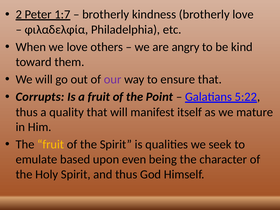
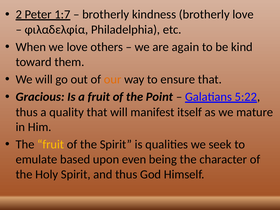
angry: angry -> again
our colour: purple -> orange
Corrupts: Corrupts -> Gracious
